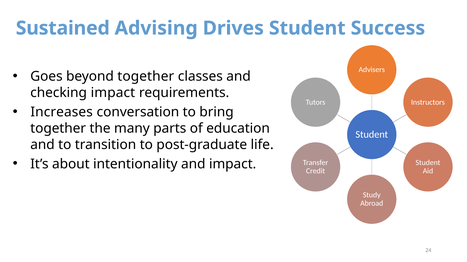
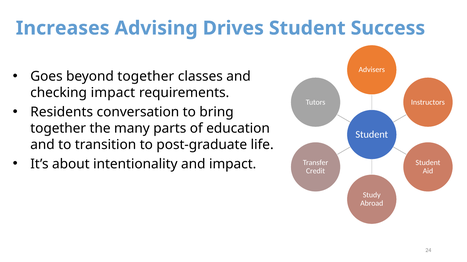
Sustained: Sustained -> Increases
Increases: Increases -> Residents
